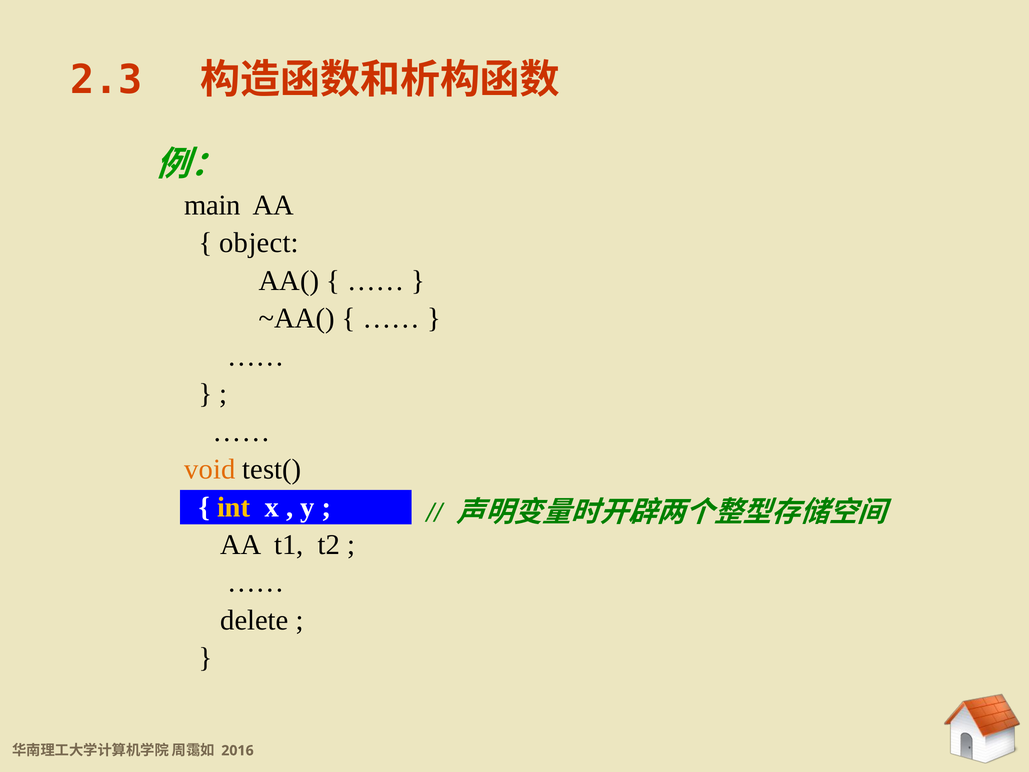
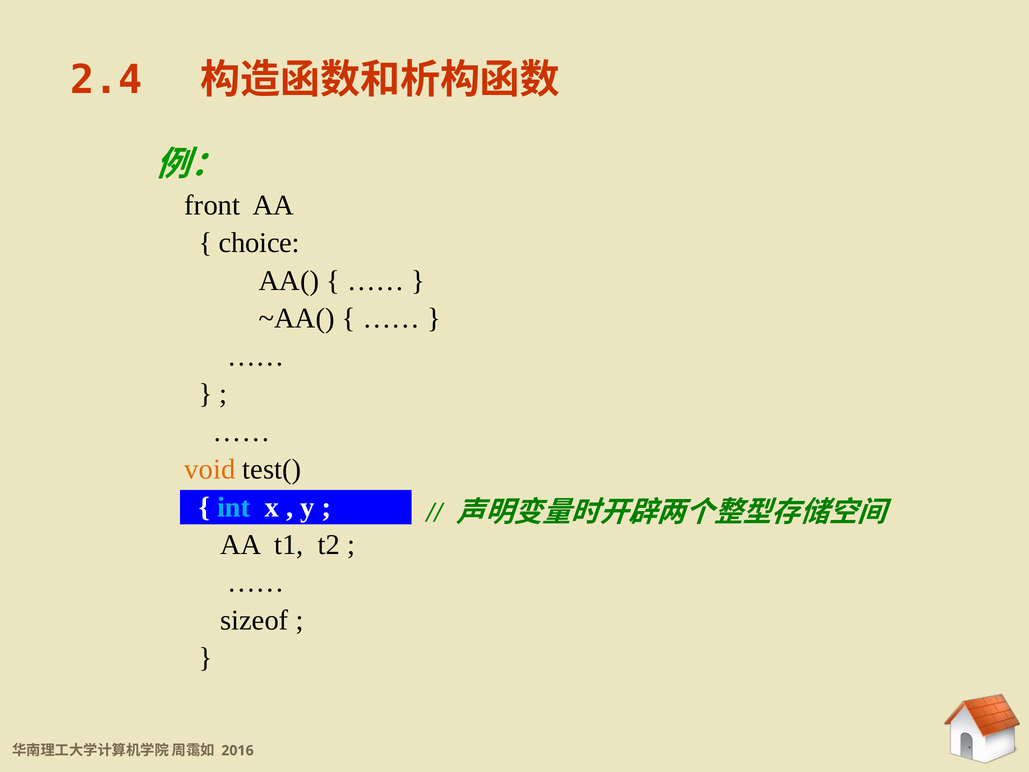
2.3: 2.3 -> 2.4
main: main -> front
object: object -> choice
int colour: yellow -> light blue
delete: delete -> sizeof
